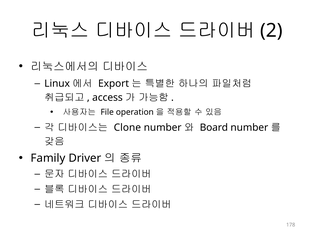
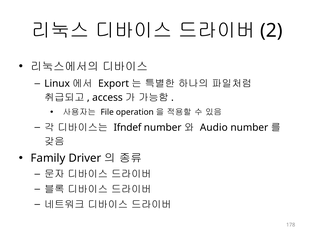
Clone: Clone -> Ifndef
Board: Board -> Audio
